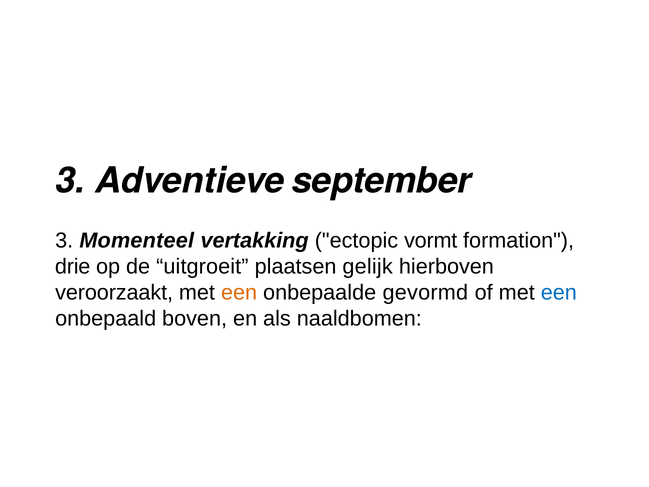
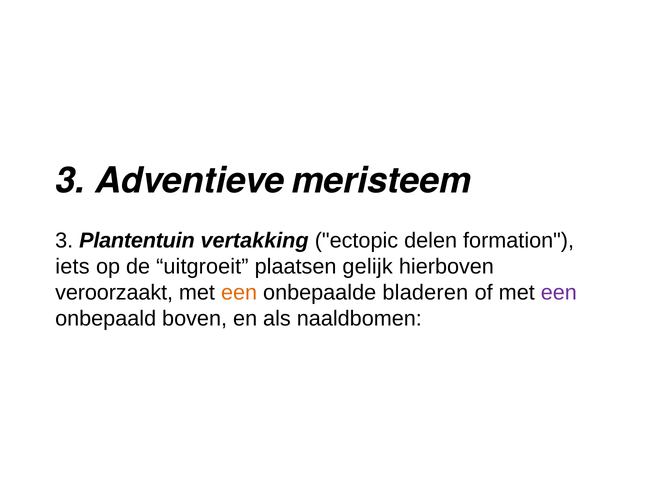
september: september -> meristeem
Momenteel: Momenteel -> Plantentuin
vormt: vormt -> delen
drie: drie -> iets
gevormd: gevormd -> bladeren
een at (559, 292) colour: blue -> purple
